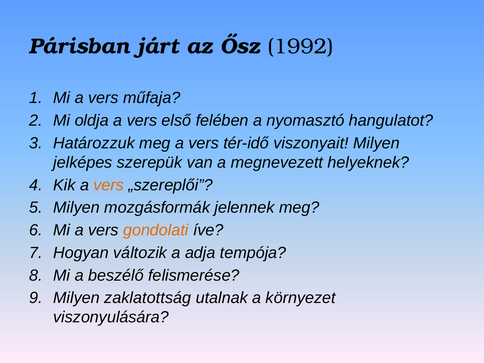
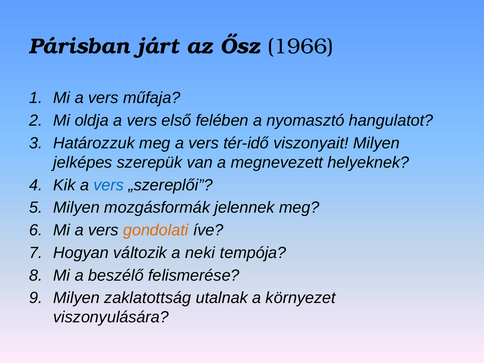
1992: 1992 -> 1966
vers at (109, 185) colour: orange -> blue
adja: adja -> neki
